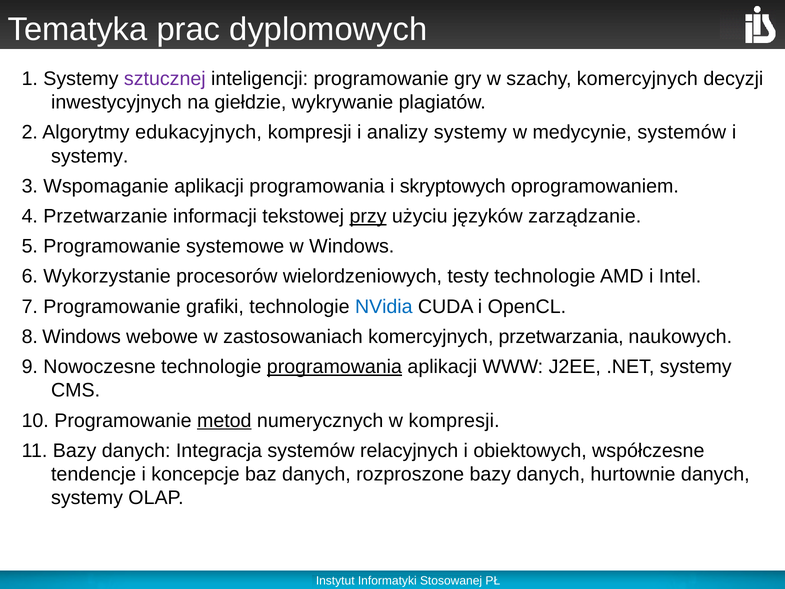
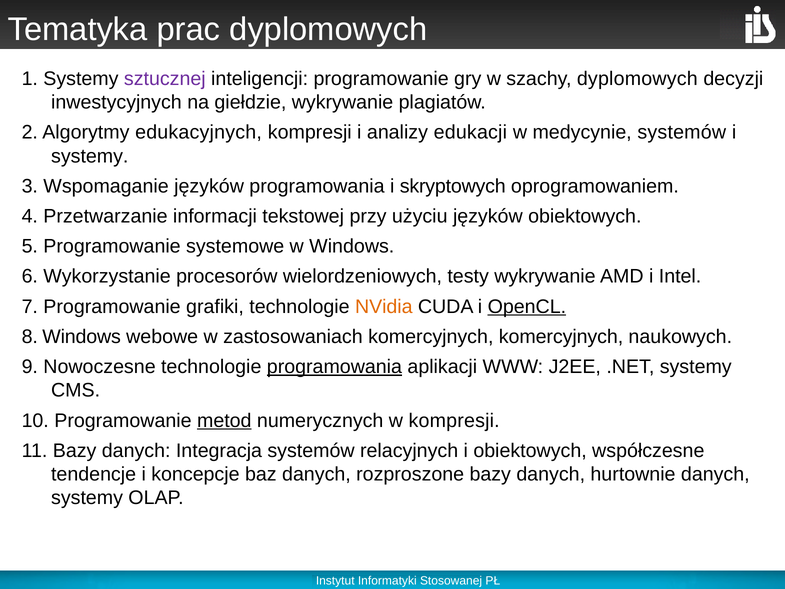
szachy komercyjnych: komercyjnych -> dyplomowych
analizy systemy: systemy -> edukacji
Wspomaganie aplikacji: aplikacji -> języków
przy underline: present -> none
języków zarządzanie: zarządzanie -> obiektowych
testy technologie: technologie -> wykrywanie
NVidia colour: blue -> orange
OpenCL underline: none -> present
komercyjnych przetwarzania: przetwarzania -> komercyjnych
